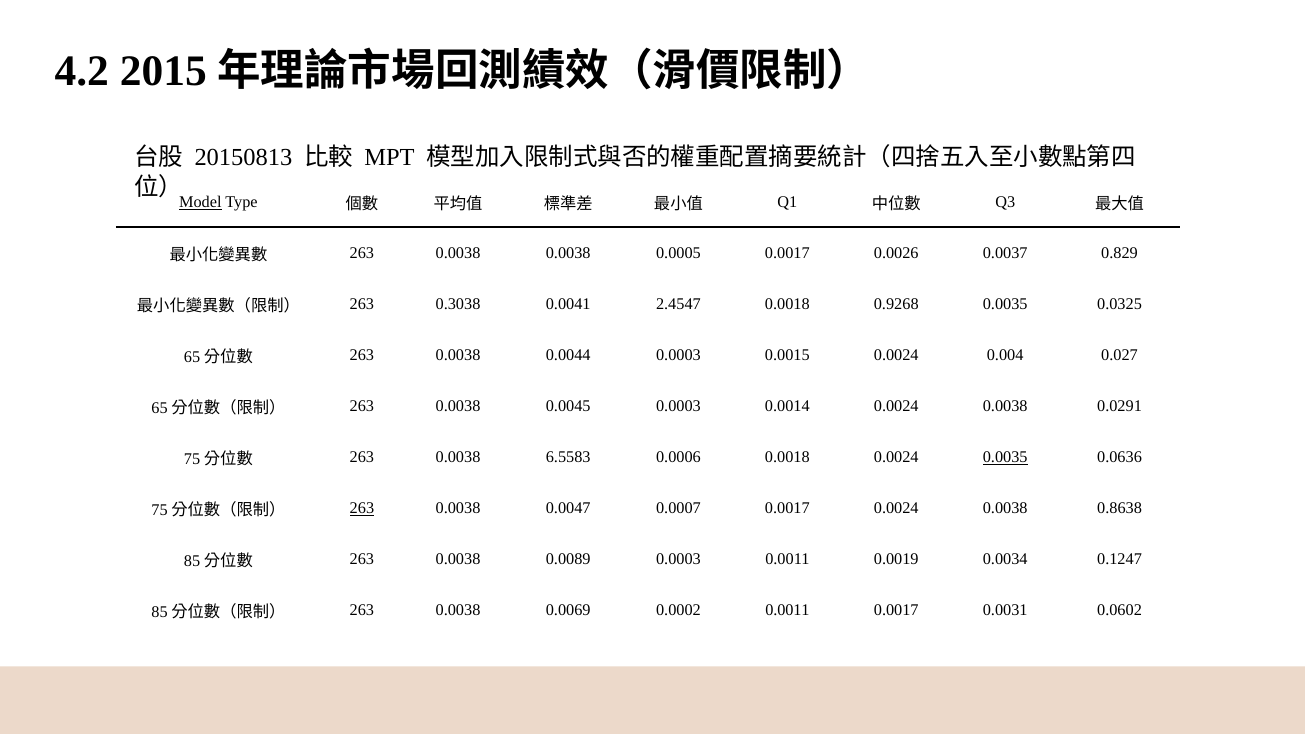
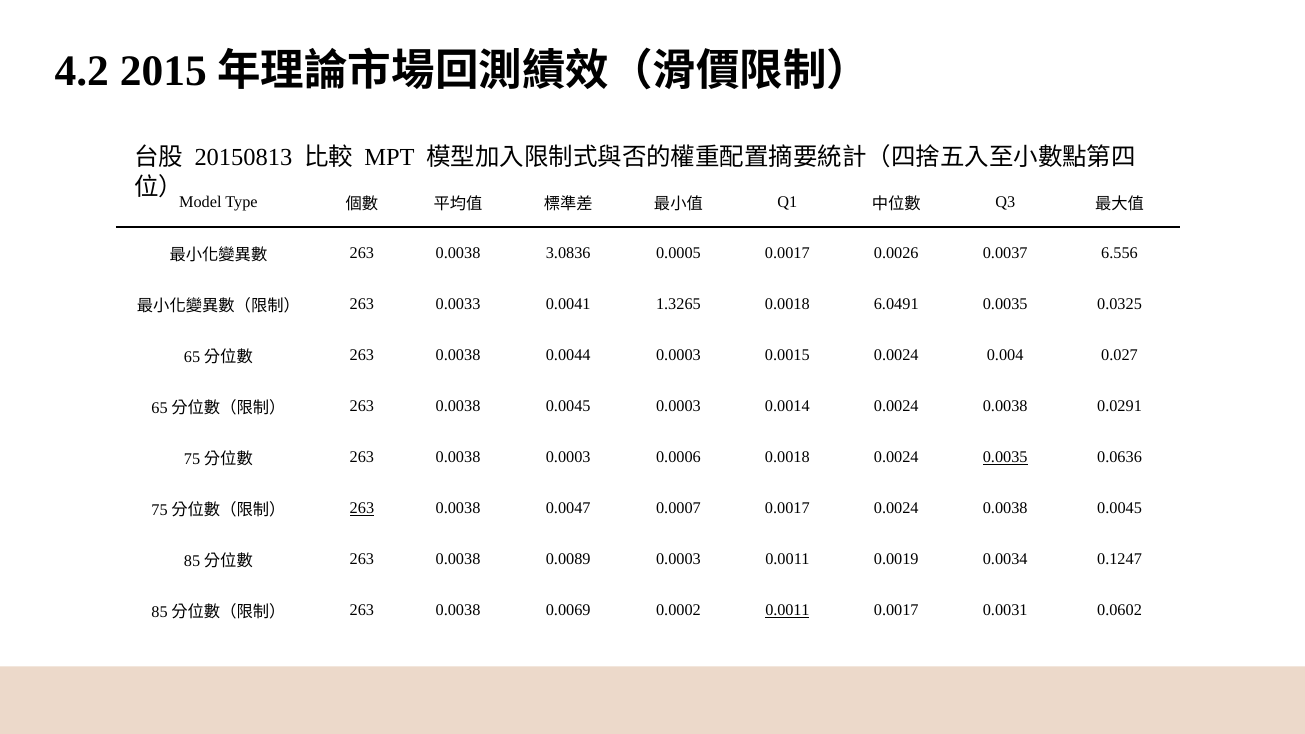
Model underline: present -> none
0.0038 0.0038: 0.0038 -> 3.0836
0.829: 0.829 -> 6.556
0.3038: 0.3038 -> 0.0033
2.4547: 2.4547 -> 1.3265
0.9268: 0.9268 -> 6.0491
0.0038 6.5583: 6.5583 -> 0.0003
0.0024 0.0038 0.8638: 0.8638 -> 0.0045
0.0011 at (787, 610) underline: none -> present
